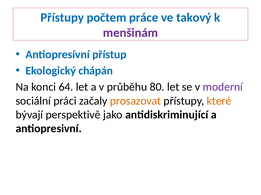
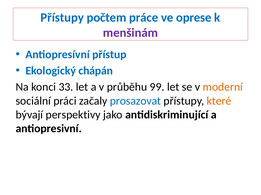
takový: takový -> oprese
64: 64 -> 33
80: 80 -> 99
moderní colour: purple -> orange
prosazovat colour: orange -> blue
perspektivě: perspektivě -> perspektivy
